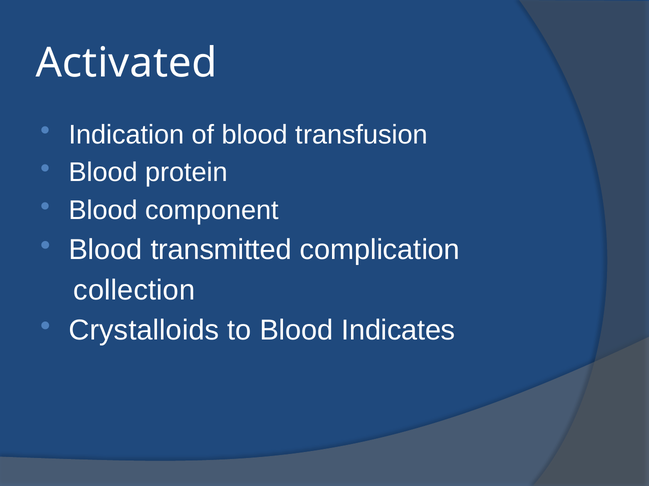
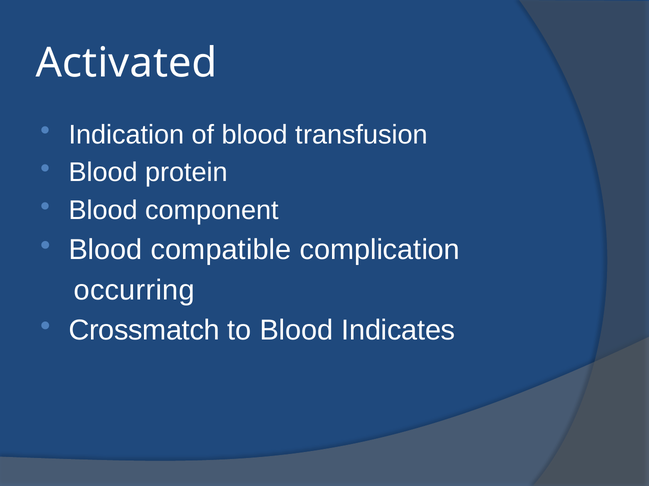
transmitted: transmitted -> compatible
collection: collection -> occurring
Crystalloids: Crystalloids -> Crossmatch
